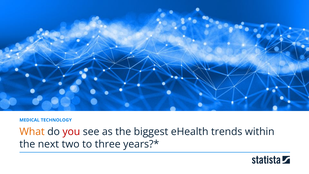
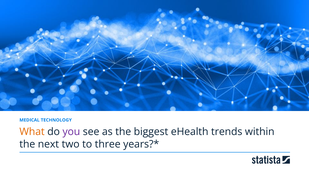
you colour: red -> purple
